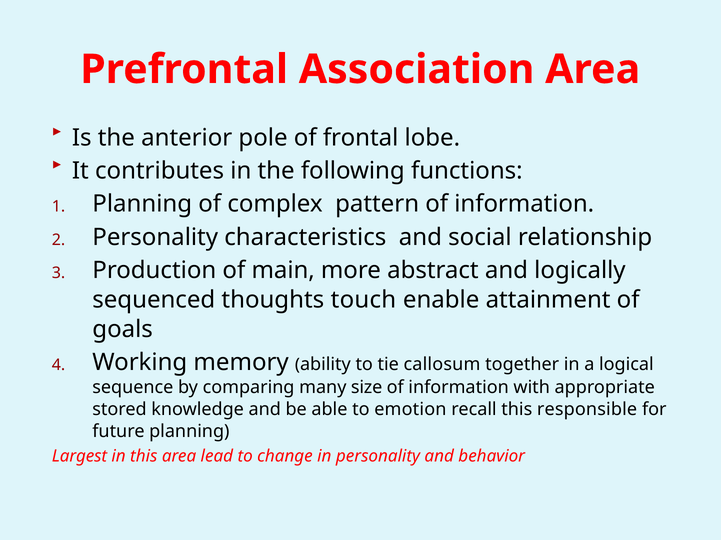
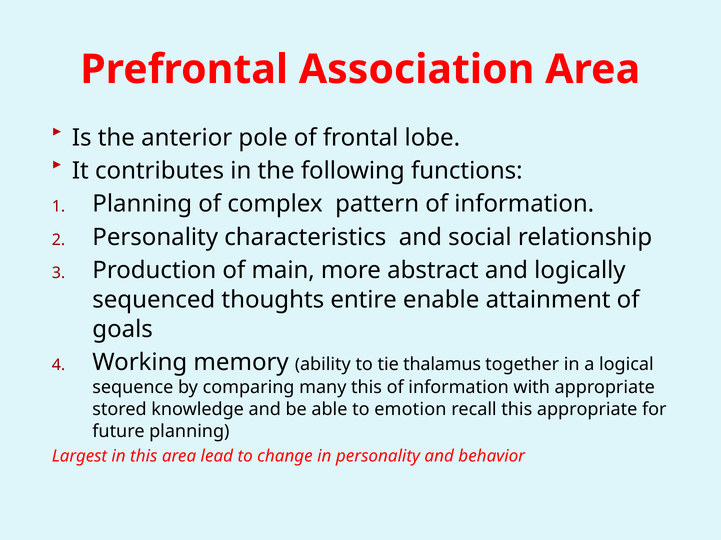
touch: touch -> entire
callosum: callosum -> thalamus
many size: size -> this
this responsible: responsible -> appropriate
